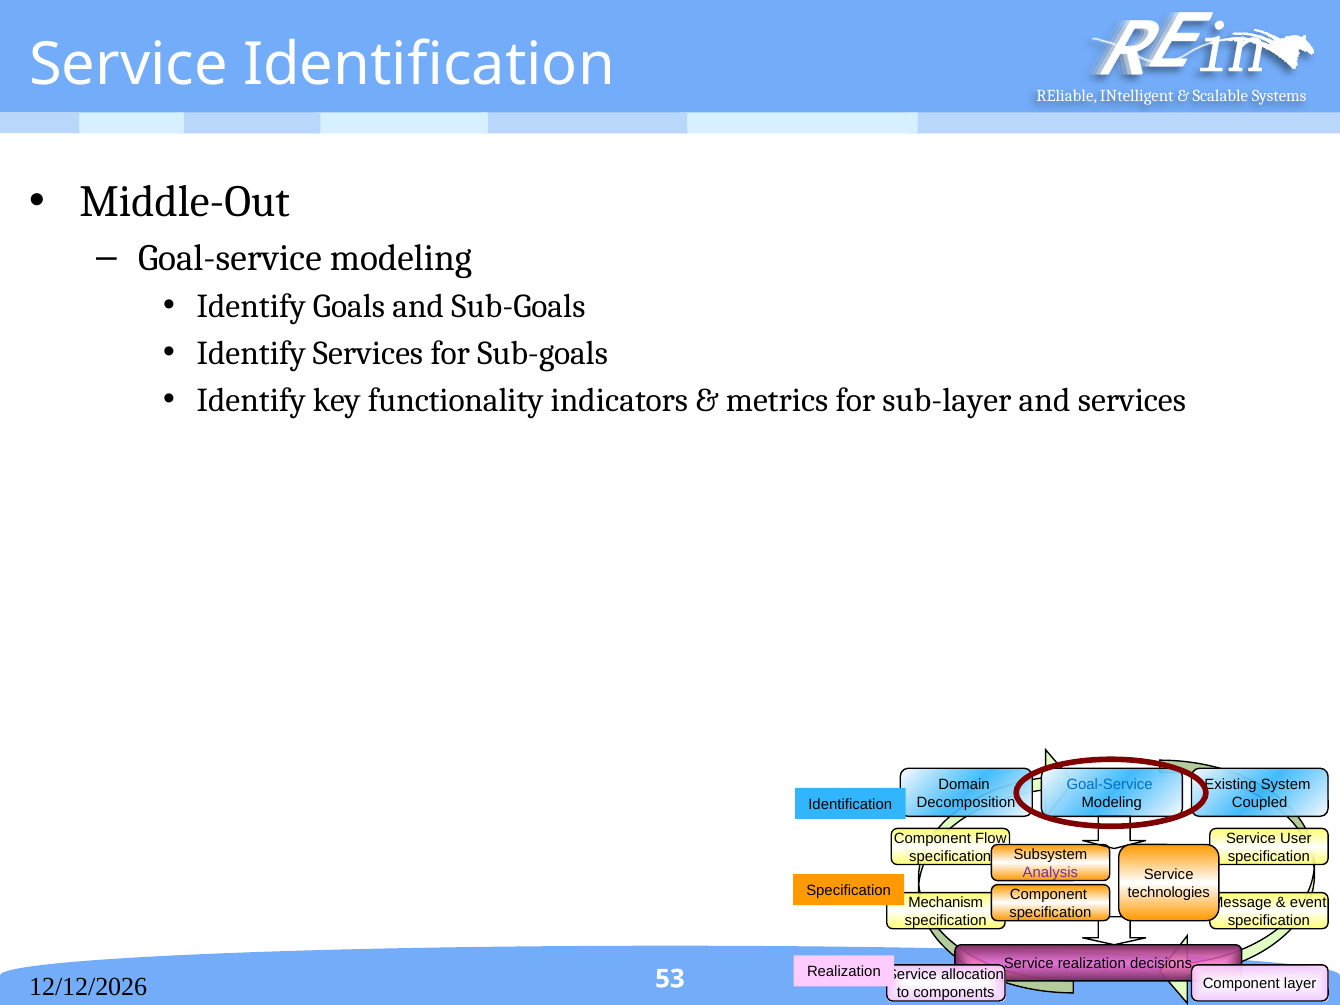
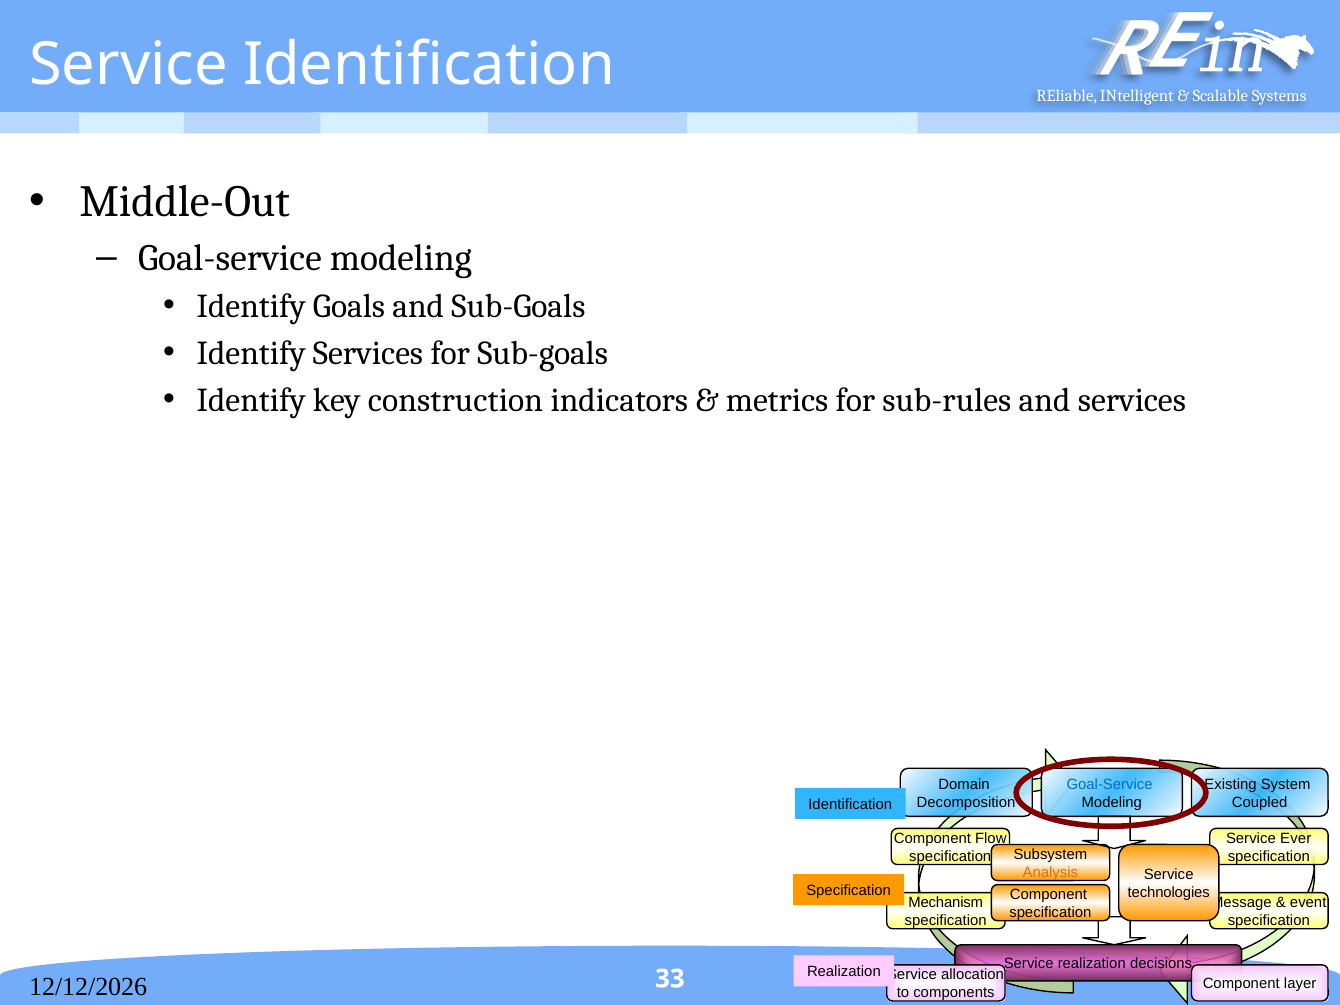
functionality: functionality -> construction
sub-layer: sub-layer -> sub-rules
User: User -> Ever
Analysis colour: purple -> orange
53: 53 -> 33
